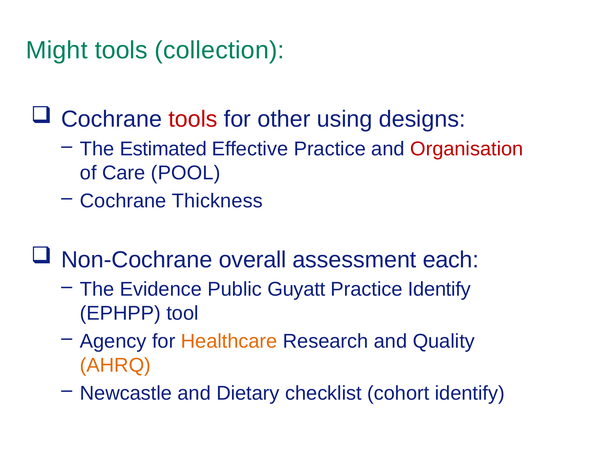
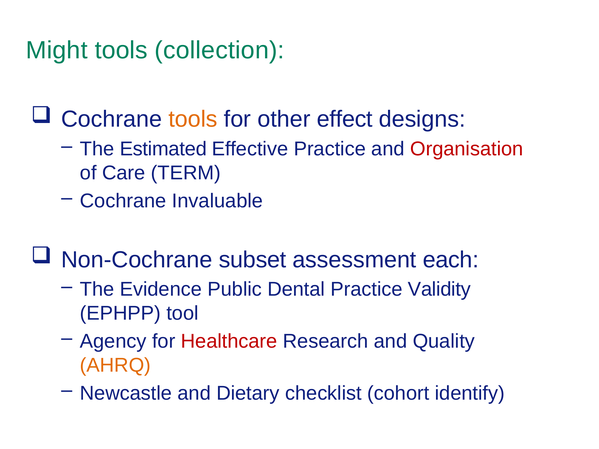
tools at (193, 119) colour: red -> orange
using: using -> effect
POOL: POOL -> TERM
Thickness: Thickness -> Invaluable
overall: overall -> subset
Guyatt: Guyatt -> Dental
Practice Identify: Identify -> Validity
Healthcare colour: orange -> red
